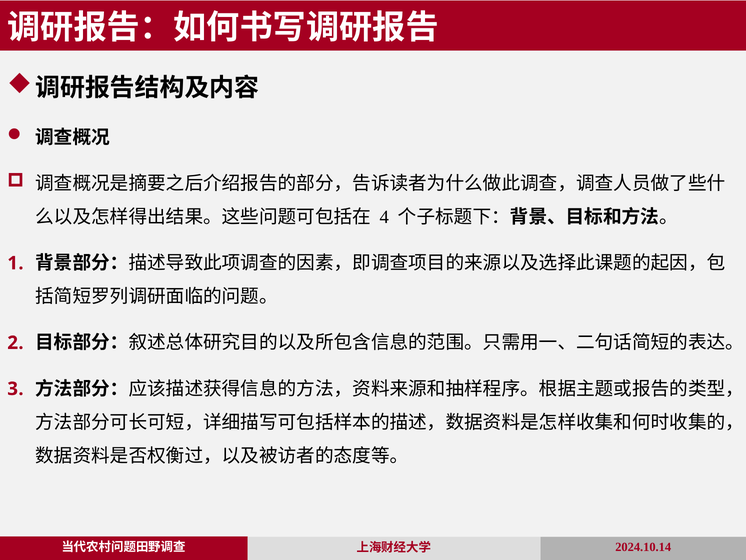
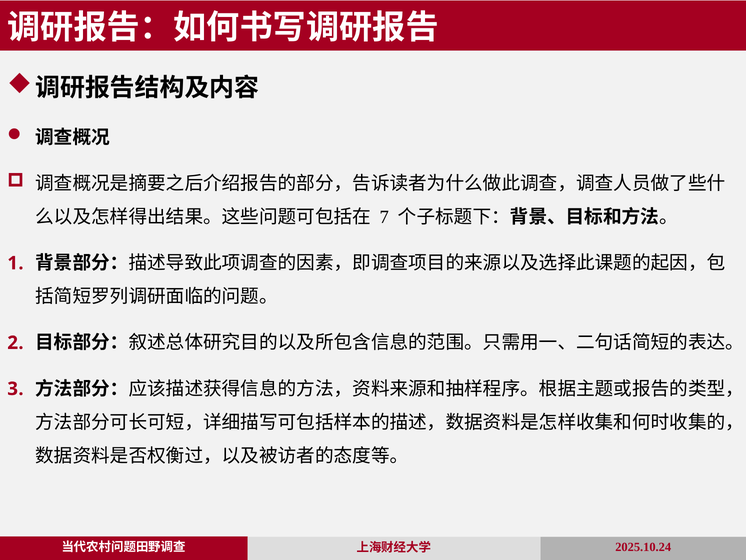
4: 4 -> 7
2024.10.14: 2024.10.14 -> 2025.10.24
